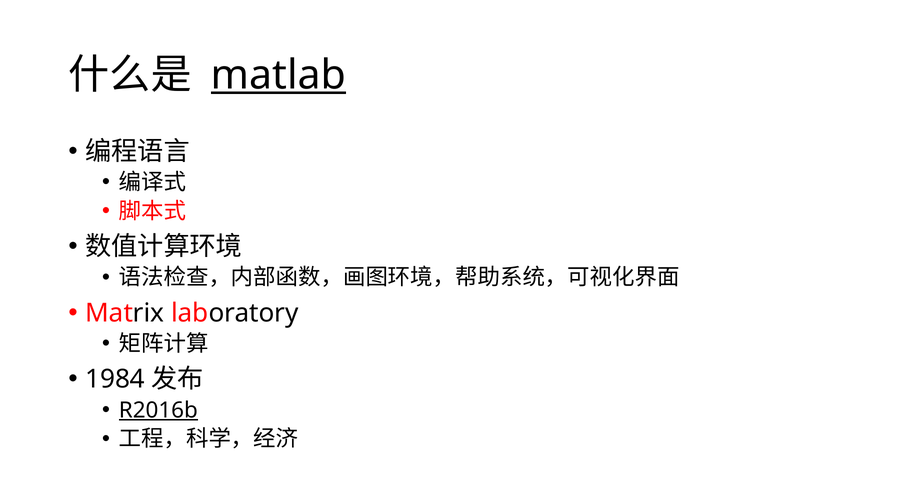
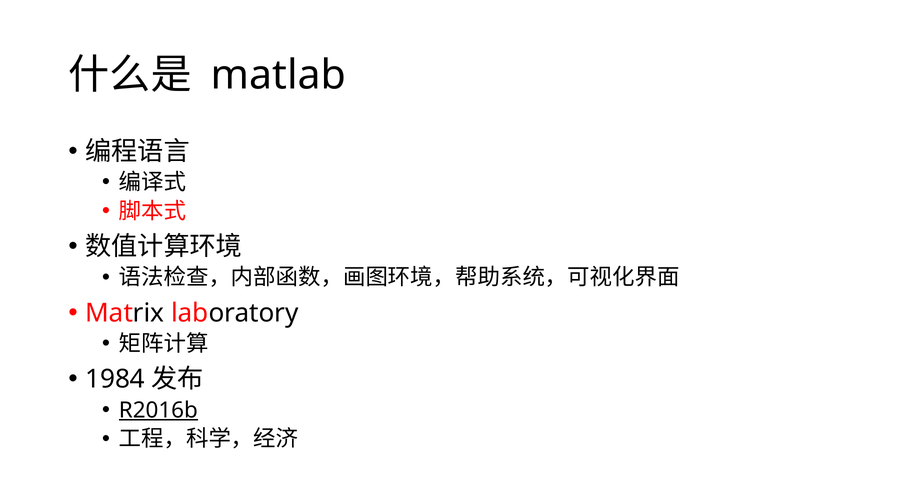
matlab underline: present -> none
